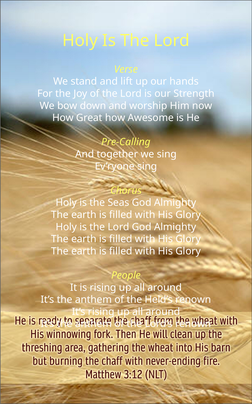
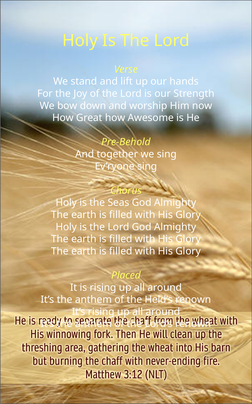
Pre-Calling: Pre-Calling -> Pre-Behold
People: People -> Placed
